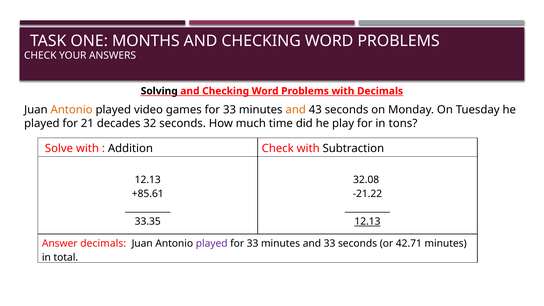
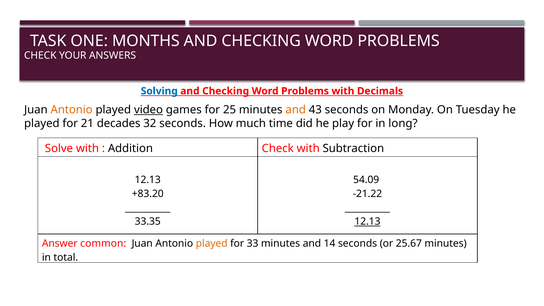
Solving colour: black -> blue
video underline: none -> present
games for 33: 33 -> 25
tons: tons -> long
32.08: 32.08 -> 54.09
+85.61: +85.61 -> +83.20
Answer decimals: decimals -> common
played at (212, 244) colour: purple -> orange
and 33: 33 -> 14
42.71: 42.71 -> 25.67
